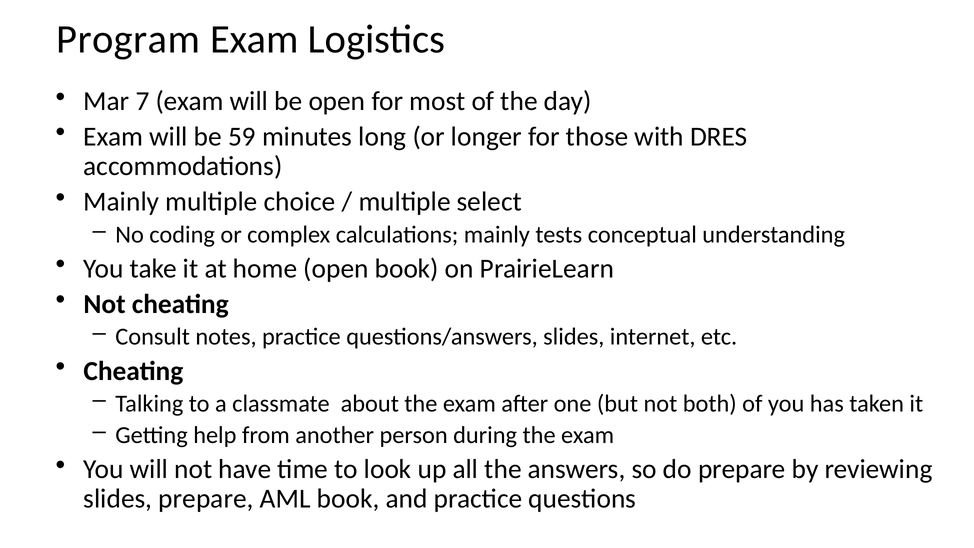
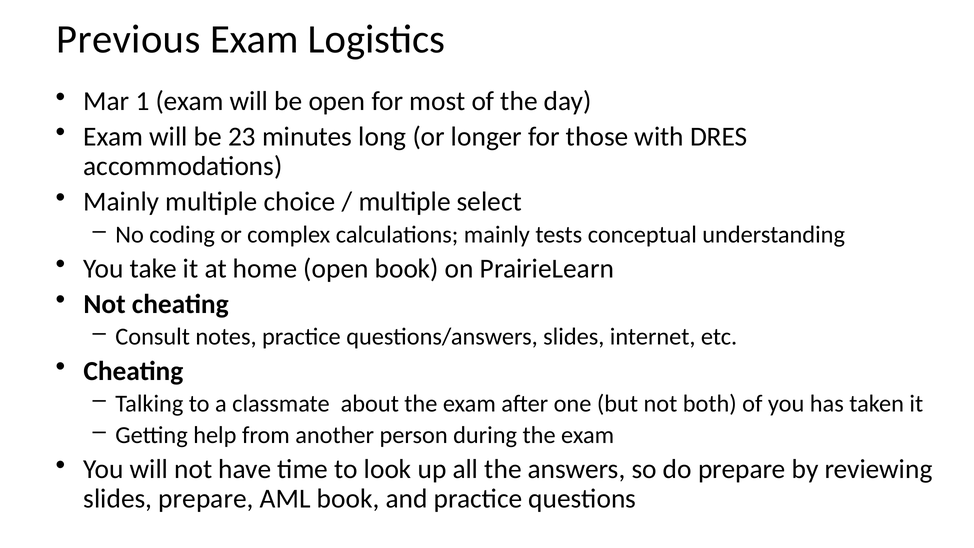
Program: Program -> Previous
7: 7 -> 1
59: 59 -> 23
